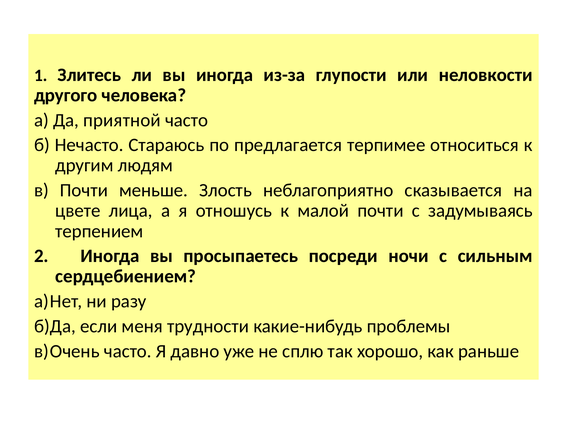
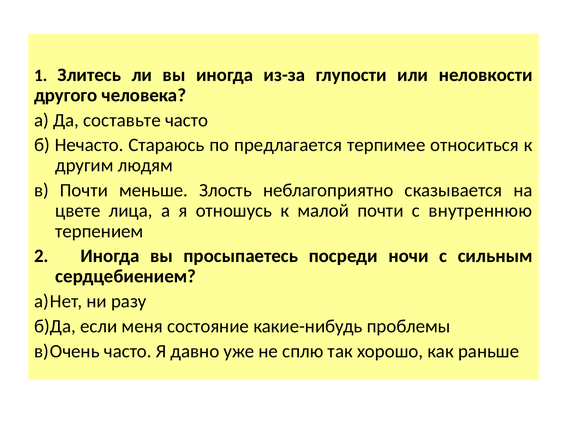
приятной: приятной -> составьте
задумываясь: задумываясь -> внутреннюю
трудности: трудности -> состояние
